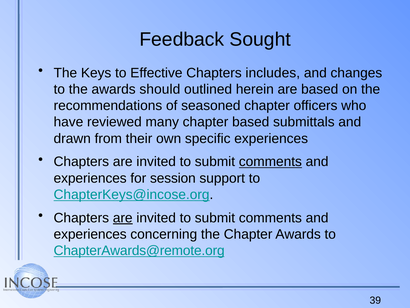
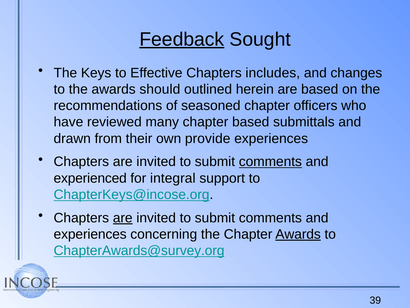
Feedback underline: none -> present
specific: specific -> provide
experiences at (90, 178): experiences -> experienced
session: session -> integral
Awards at (298, 234) underline: none -> present
ChapterAwards@remote.org: ChapterAwards@remote.org -> ChapterAwards@survey.org
